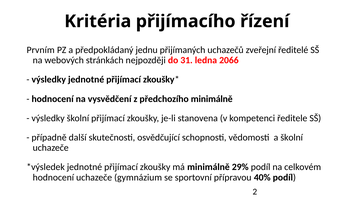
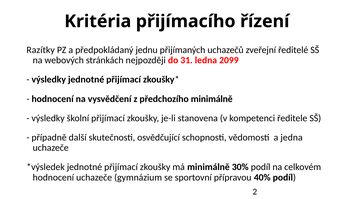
Prvním: Prvním -> Razítky
2066: 2066 -> 2099
a školní: školní -> jedna
29%: 29% -> 30%
